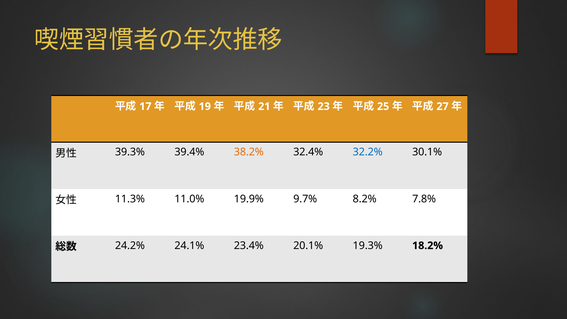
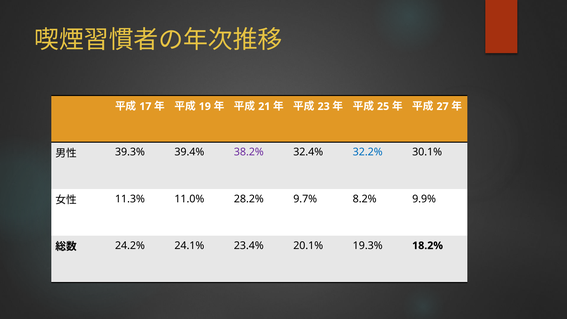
38.2% colour: orange -> purple
19.9%: 19.9% -> 28.2%
7.8%: 7.8% -> 9.9%
